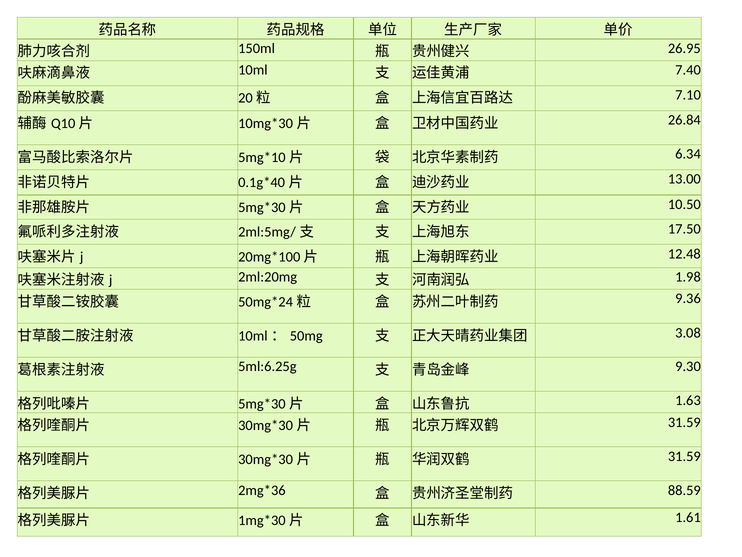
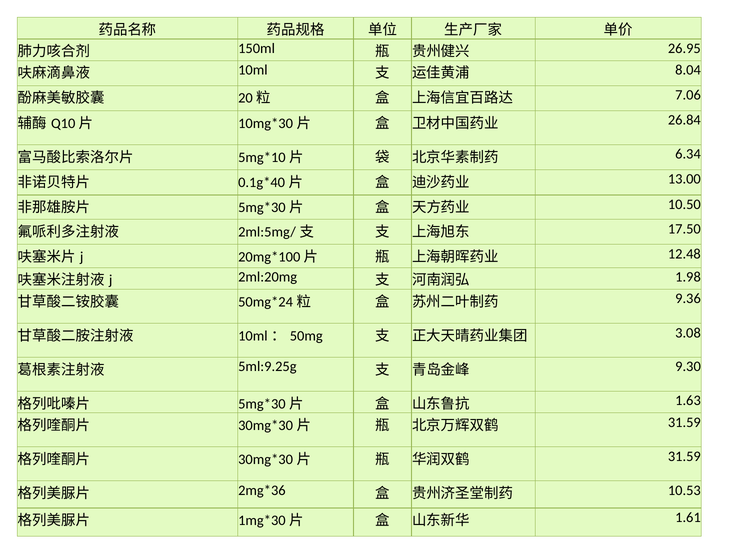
7.40: 7.40 -> 8.04
7.10: 7.10 -> 7.06
5ml:6.25g: 5ml:6.25g -> 5ml:9.25g
88.59: 88.59 -> 10.53
